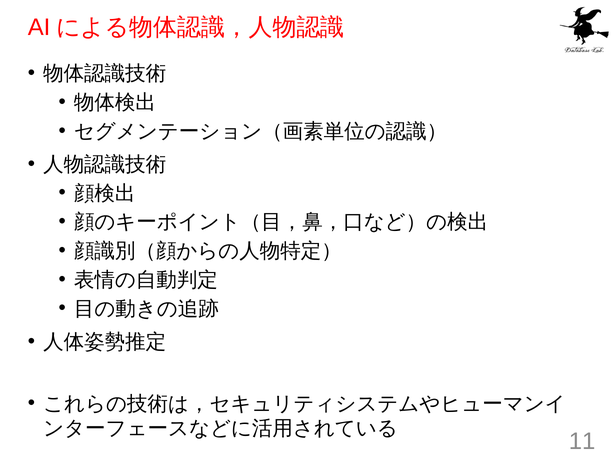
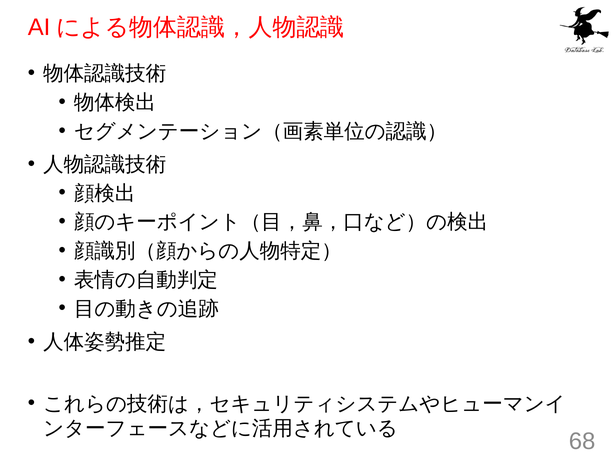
11: 11 -> 68
